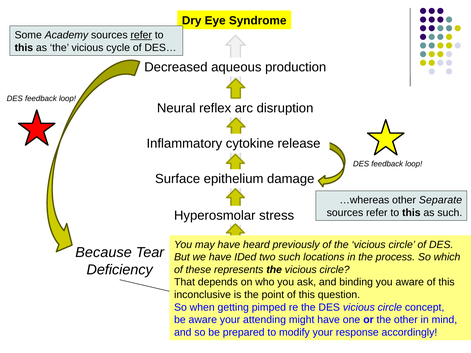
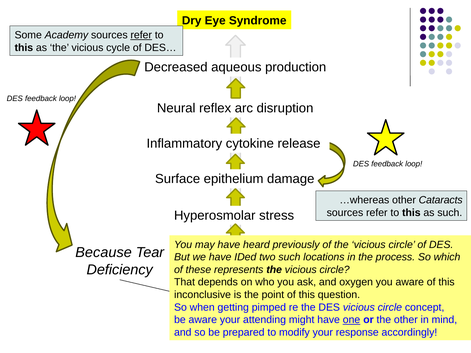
Separate: Separate -> Cataracts
binding: binding -> oxygen
one underline: none -> present
